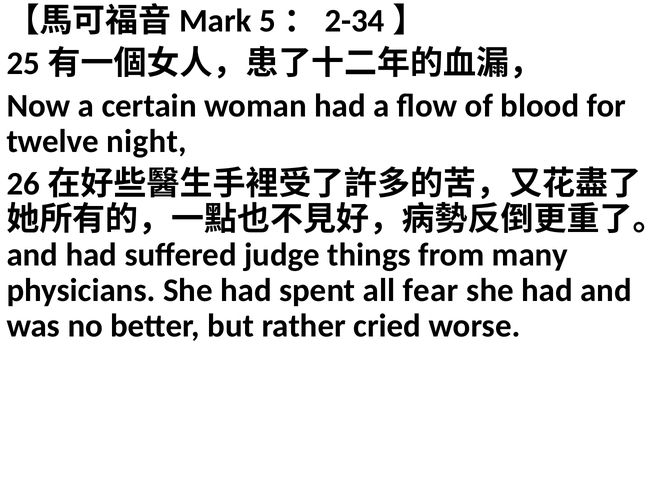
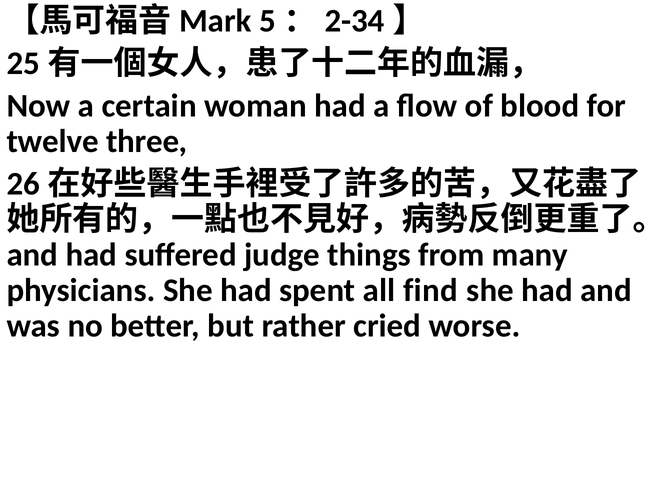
night: night -> three
fear: fear -> find
